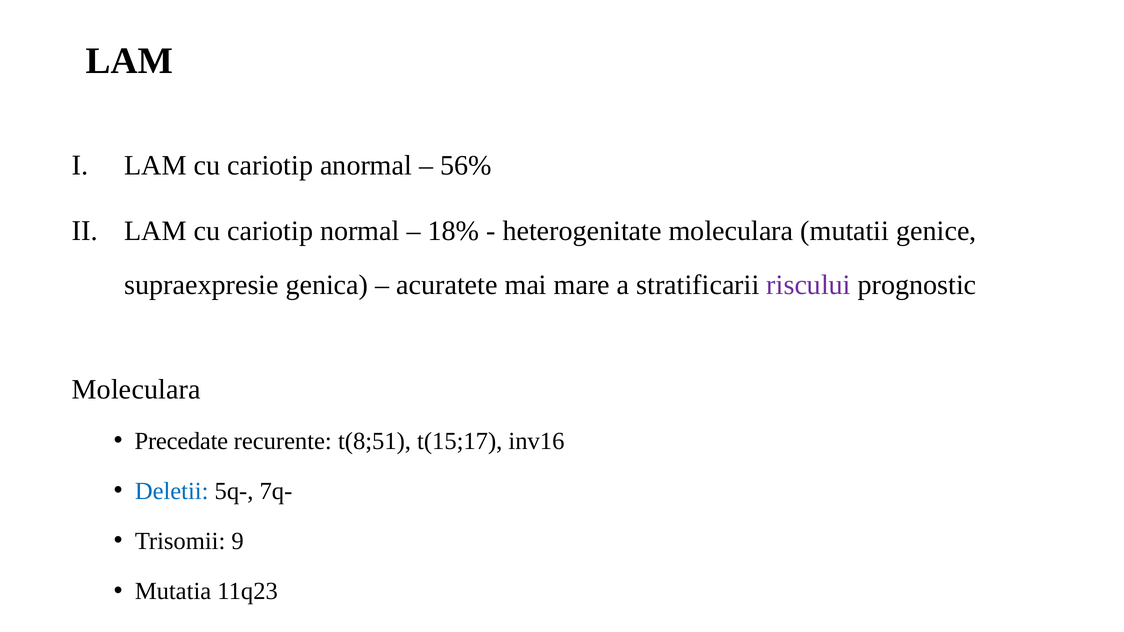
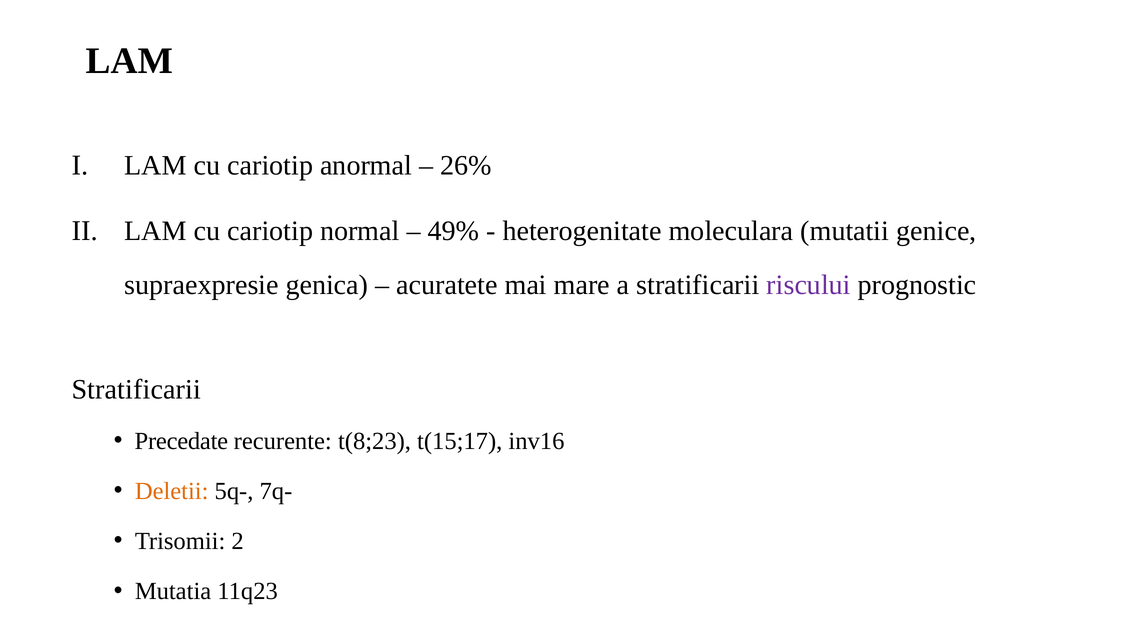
56%: 56% -> 26%
18%: 18% -> 49%
Moleculara at (136, 389): Moleculara -> Stratificarii
t(8;51: t(8;51 -> t(8;23
Deletii colour: blue -> orange
9: 9 -> 2
